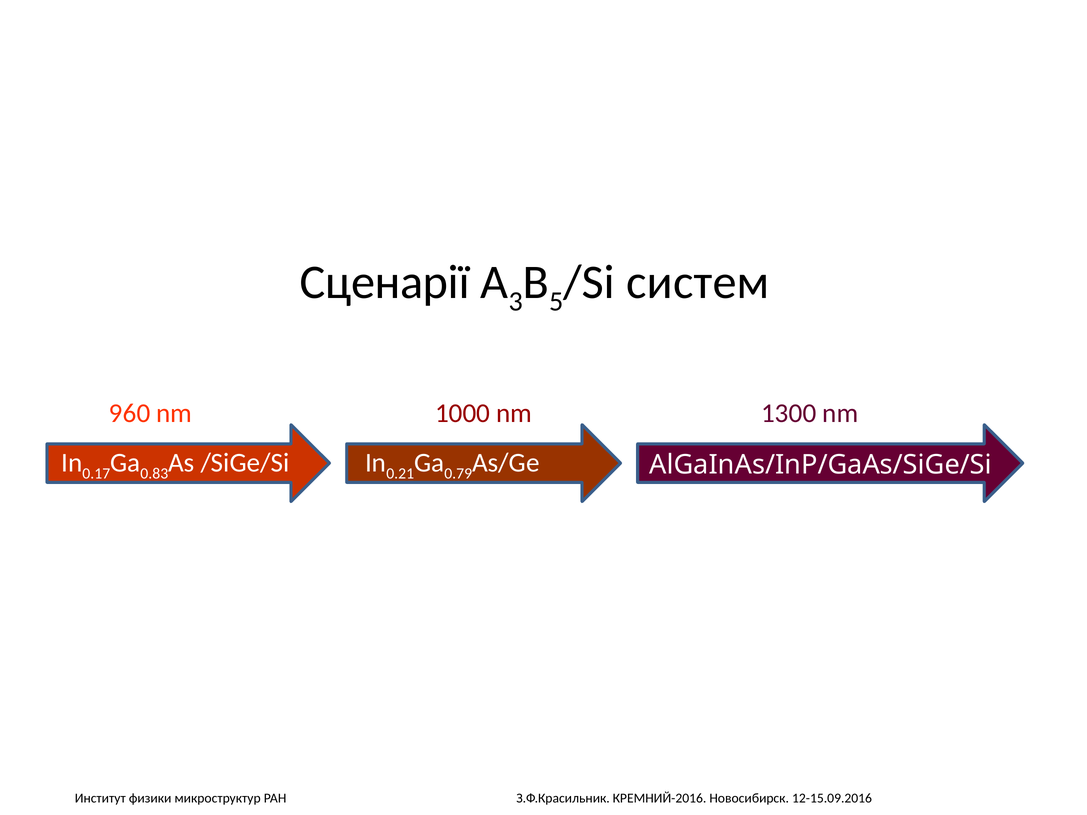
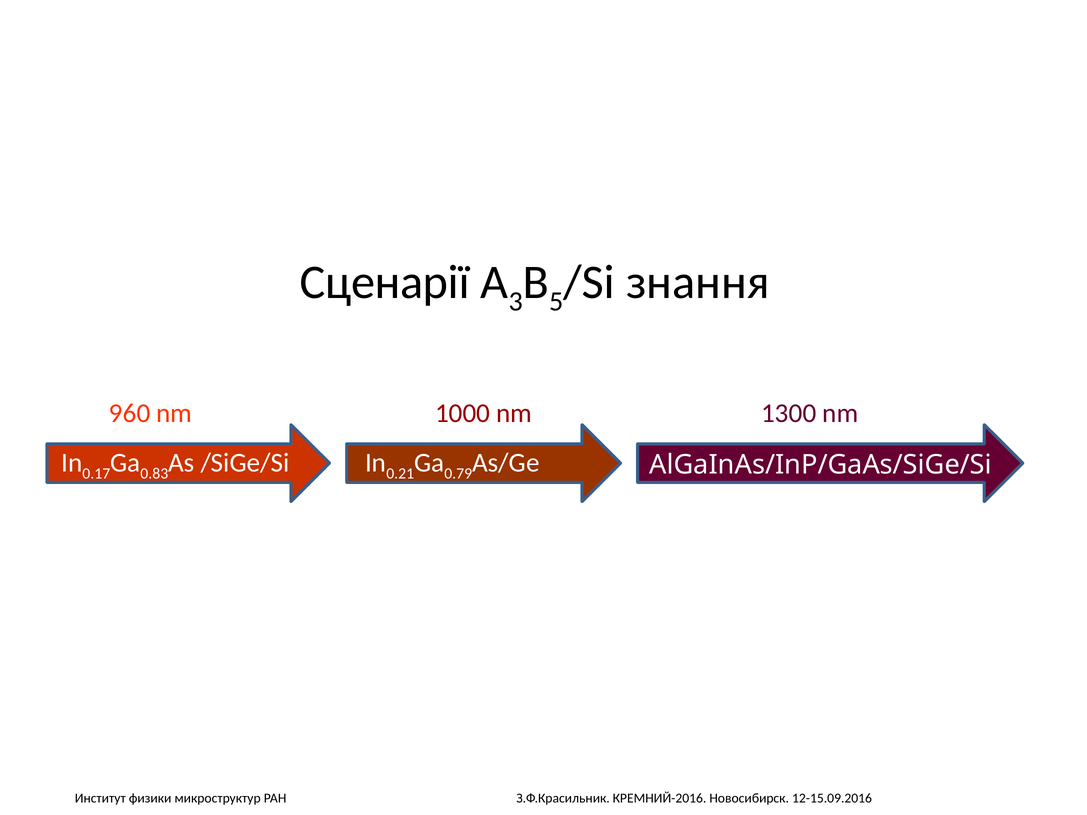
систем: систем -> знання
